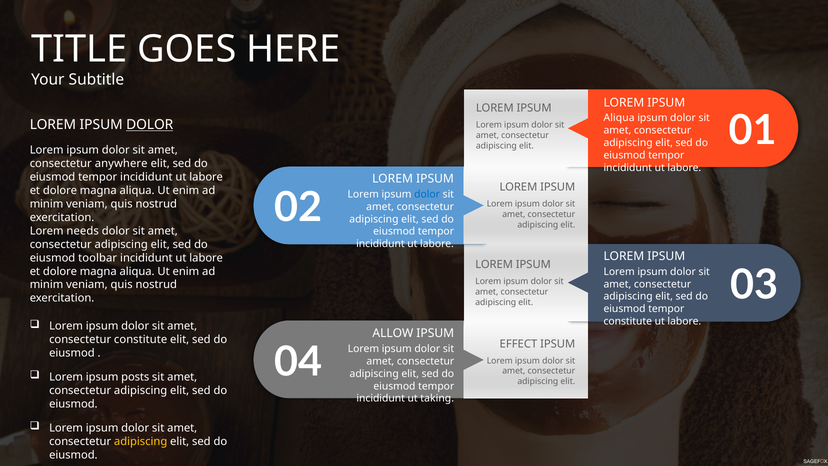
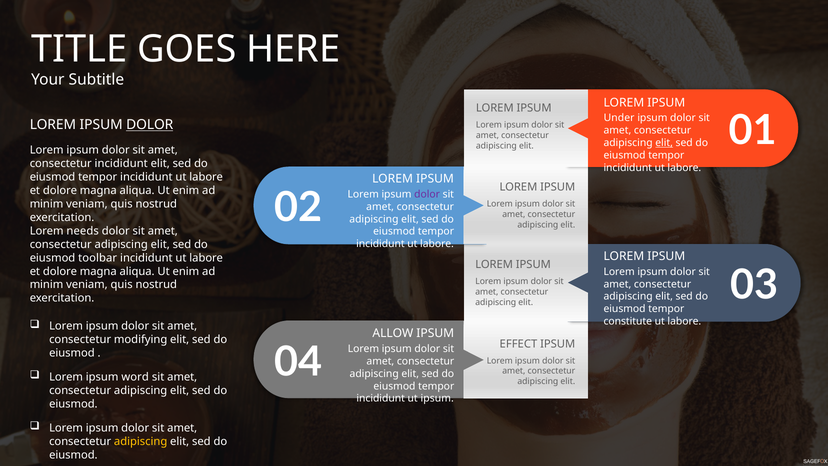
Aliqua at (619, 118): Aliqua -> Under
elit at (664, 143) underline: none -> present
consectetur anywhere: anywhere -> incididunt
dolor at (427, 194) colour: blue -> purple
consectetur constitute: constitute -> modifying
posts: posts -> word
ut taking: taking -> ipsum
